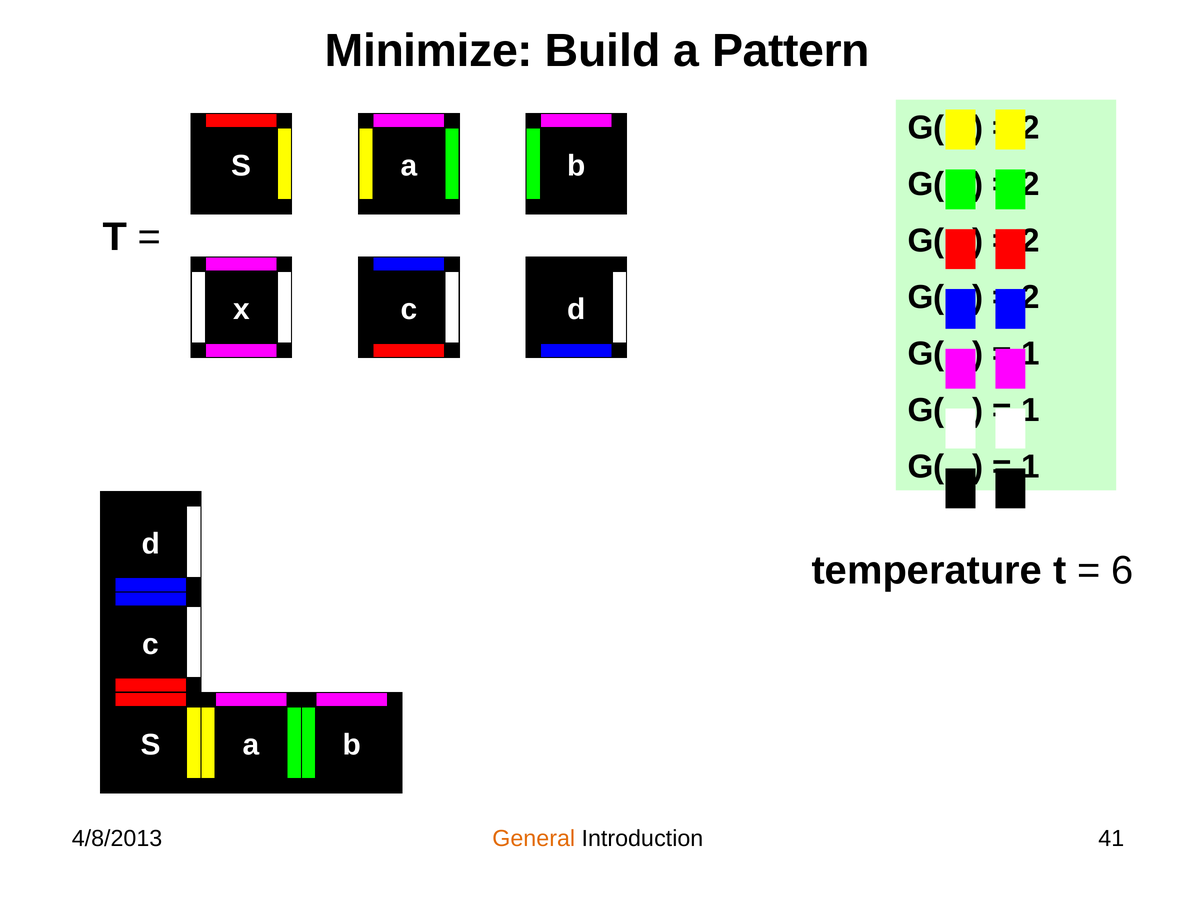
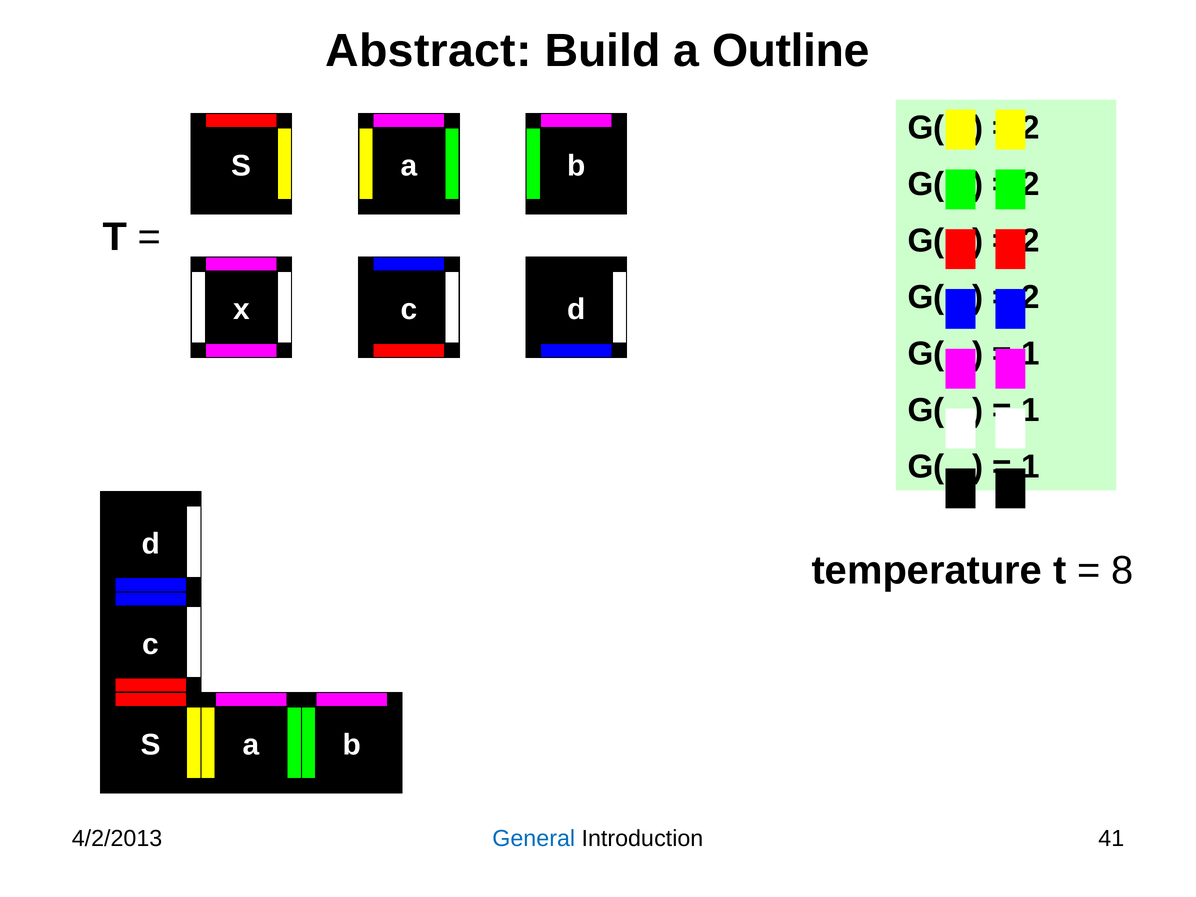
Minimize: Minimize -> Abstract
Pattern: Pattern -> Outline
6: 6 -> 8
4/8/2013: 4/8/2013 -> 4/2/2013
General colour: orange -> blue
